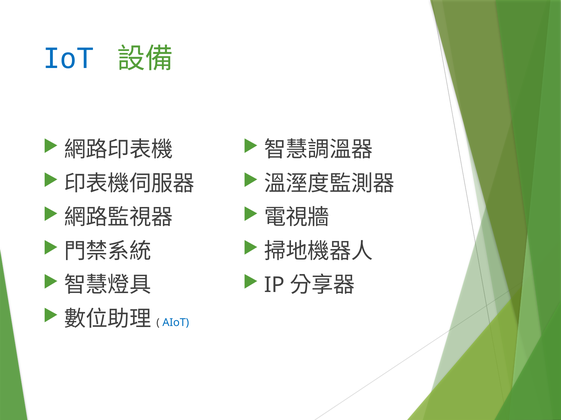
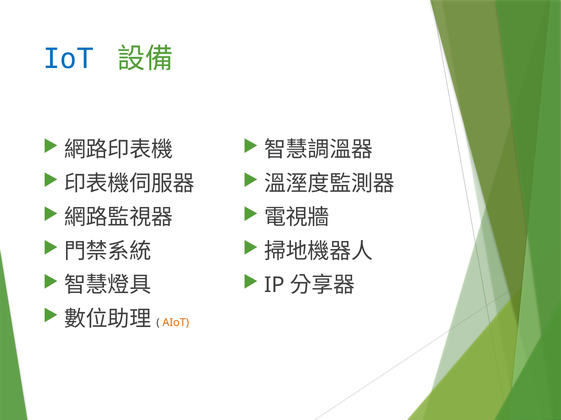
AIoT colour: blue -> orange
